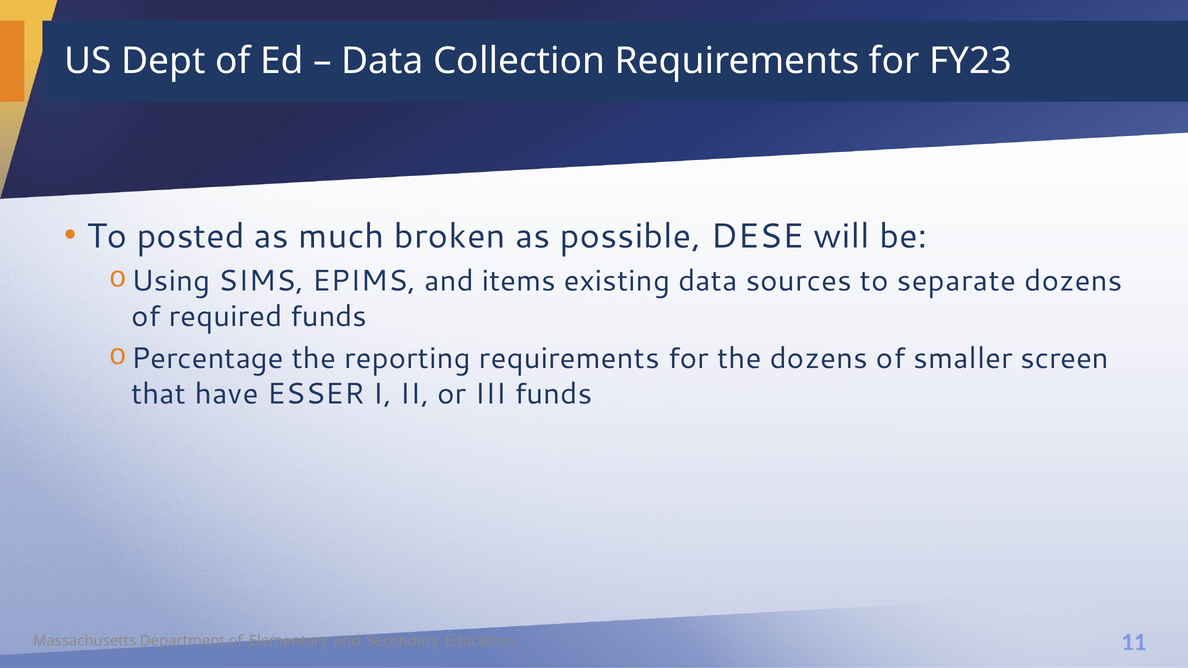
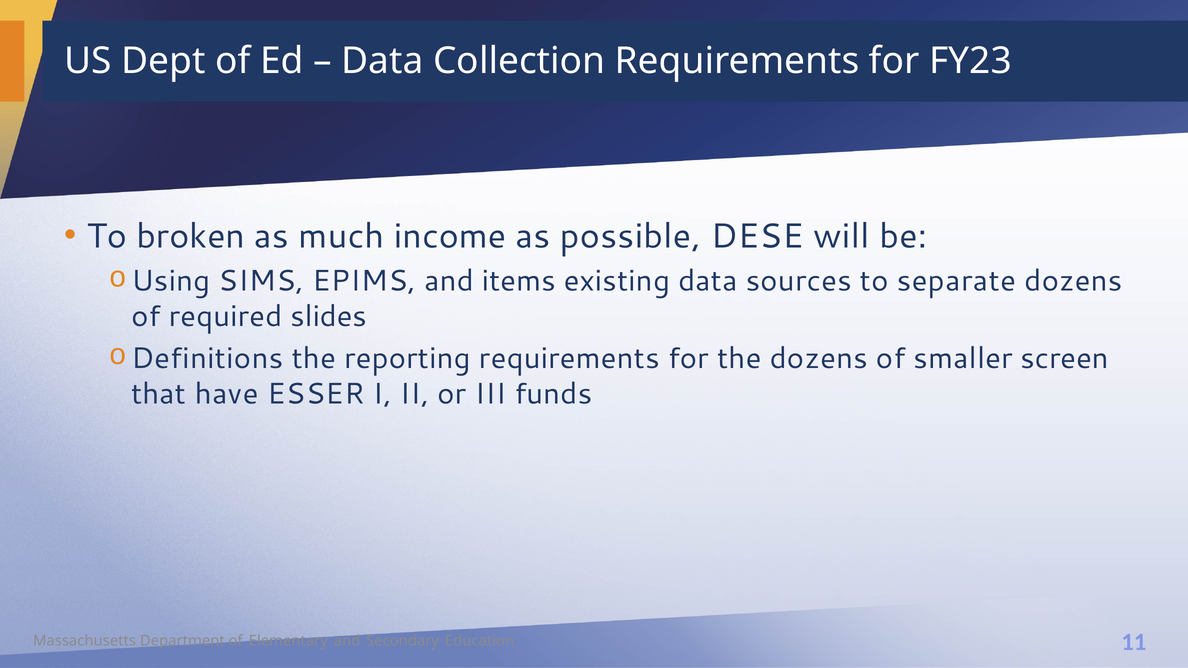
posted: posted -> broken
broken: broken -> income
required funds: funds -> slides
Percentage: Percentage -> Definitions
